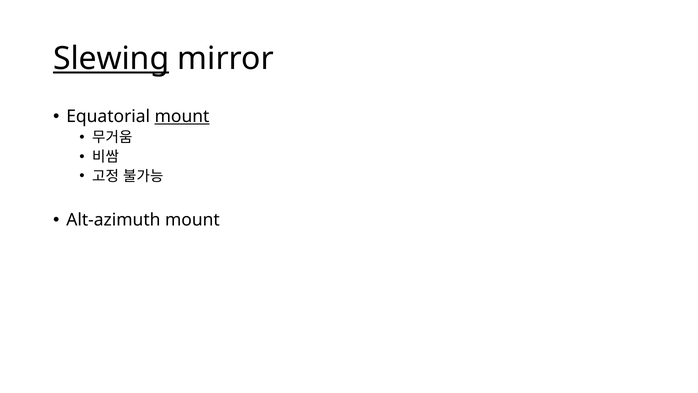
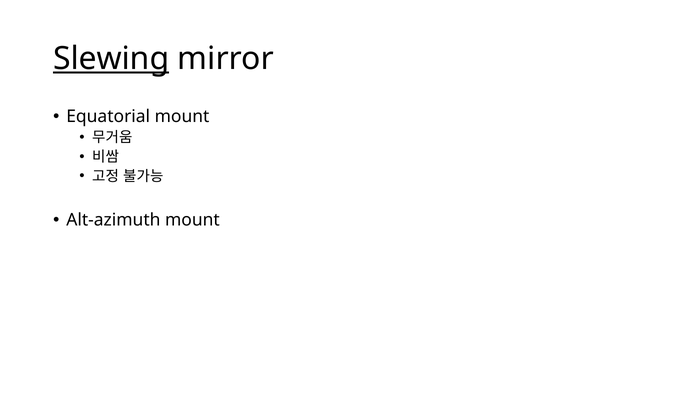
mount at (182, 116) underline: present -> none
